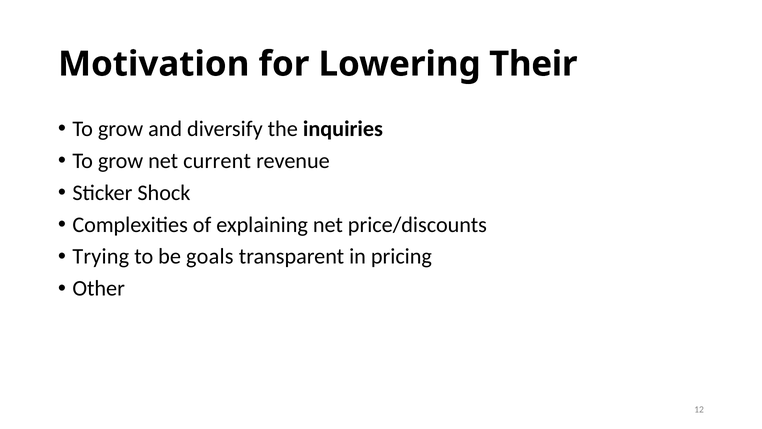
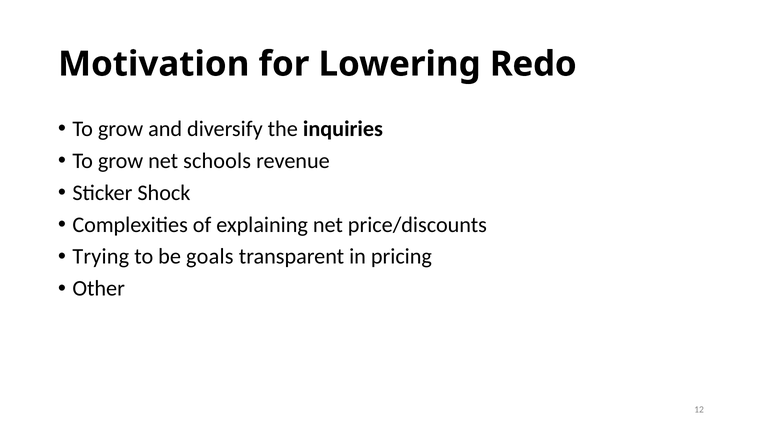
Their: Their -> Redo
current: current -> schools
